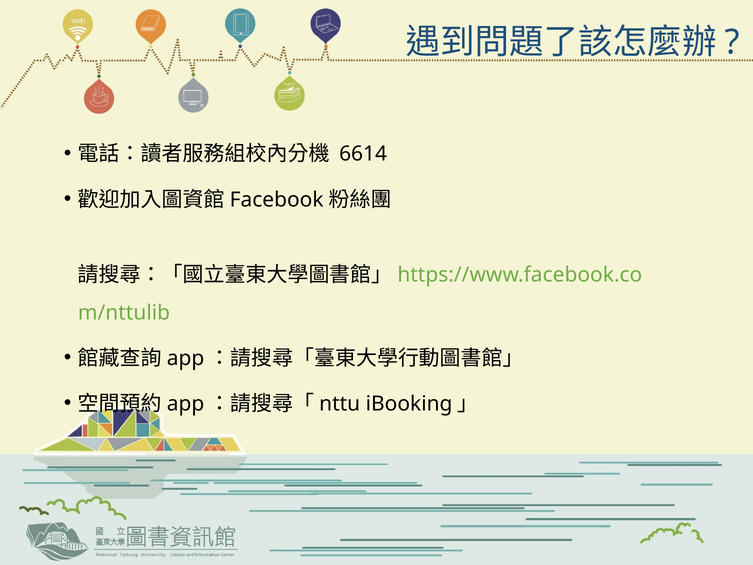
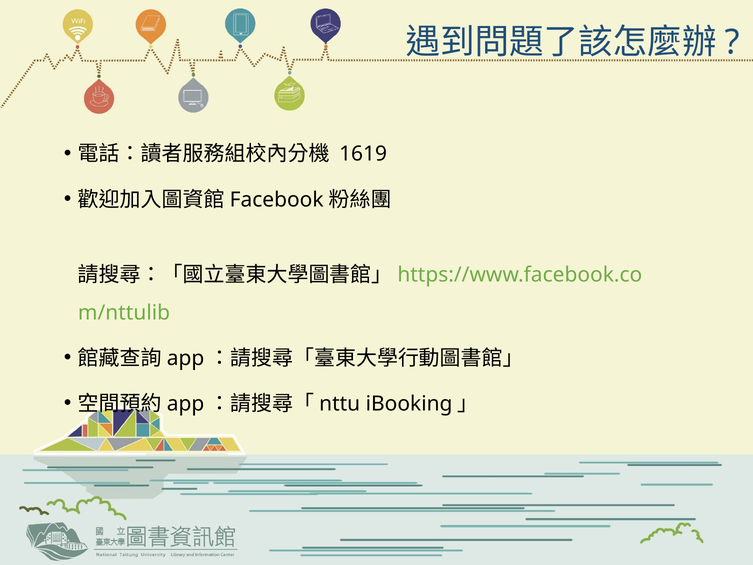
6614: 6614 -> 1619
